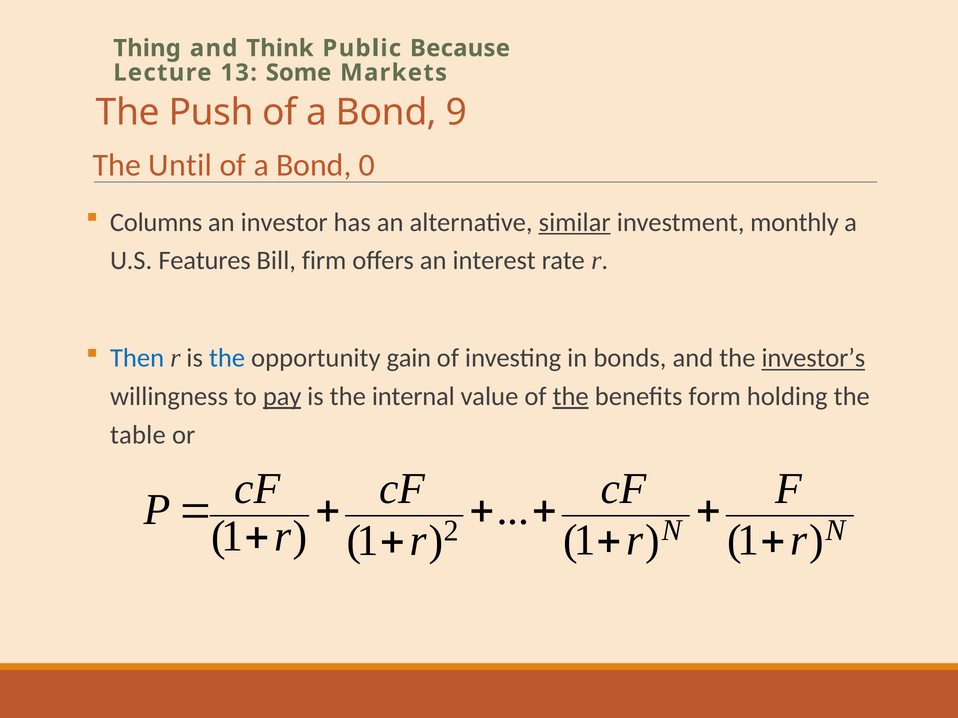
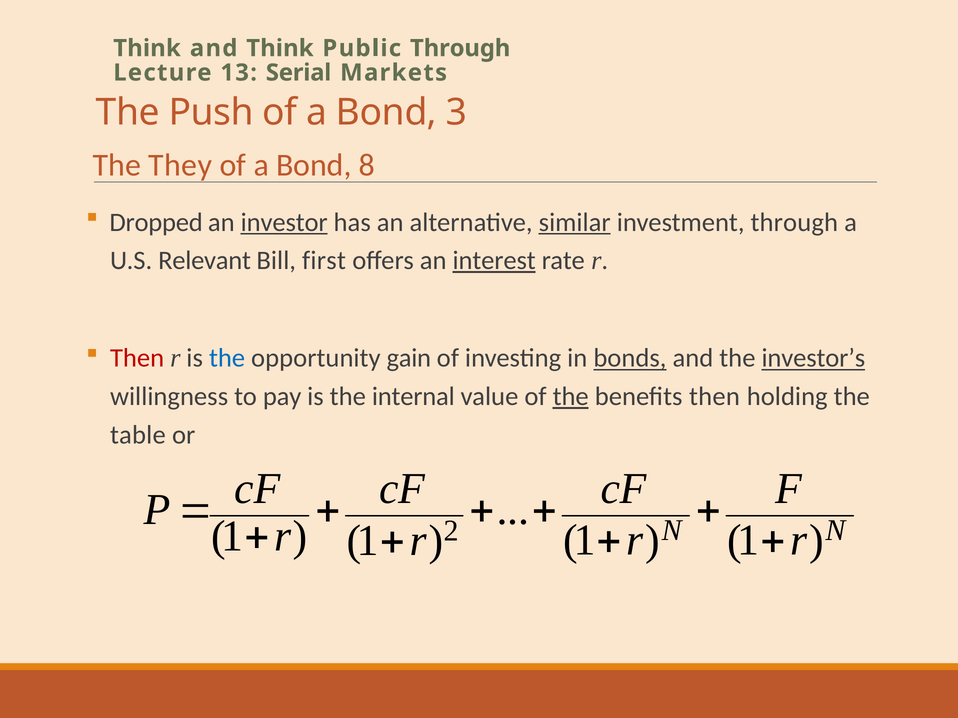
Thing at (147, 48): Thing -> Think
Public Because: Because -> Through
Some: Some -> Serial
9: 9 -> 3
Until: Until -> They
0: 0 -> 8
Columns: Columns -> Dropped
investor underline: none -> present
investment monthly: monthly -> through
Features: Features -> Relevant
firm: firm -> first
interest underline: none -> present
Then at (137, 358) colour: blue -> red
bonds underline: none -> present
pay underline: present -> none
benefits form: form -> then
